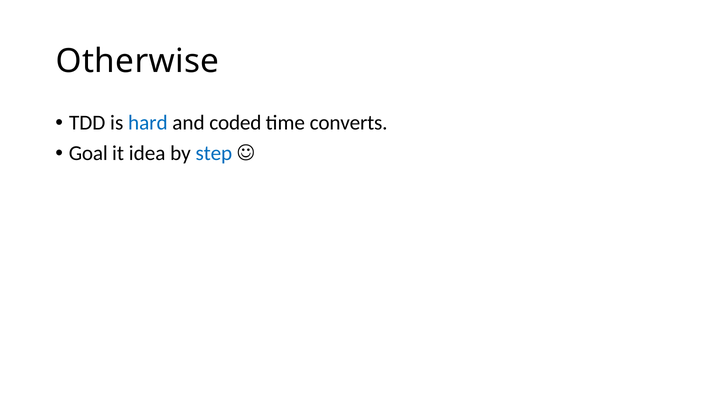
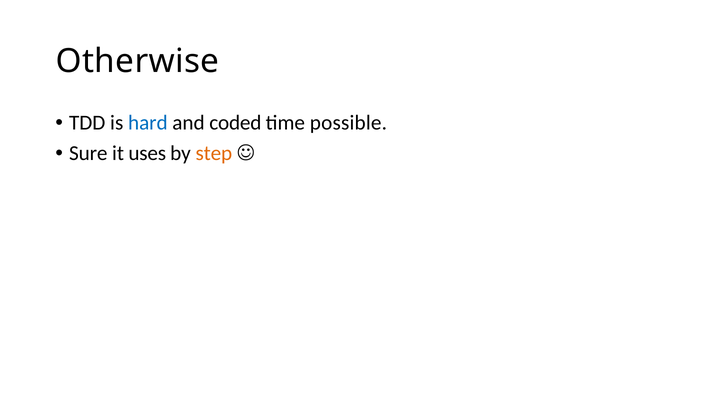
converts: converts -> possible
Goal: Goal -> Sure
idea: idea -> uses
step colour: blue -> orange
